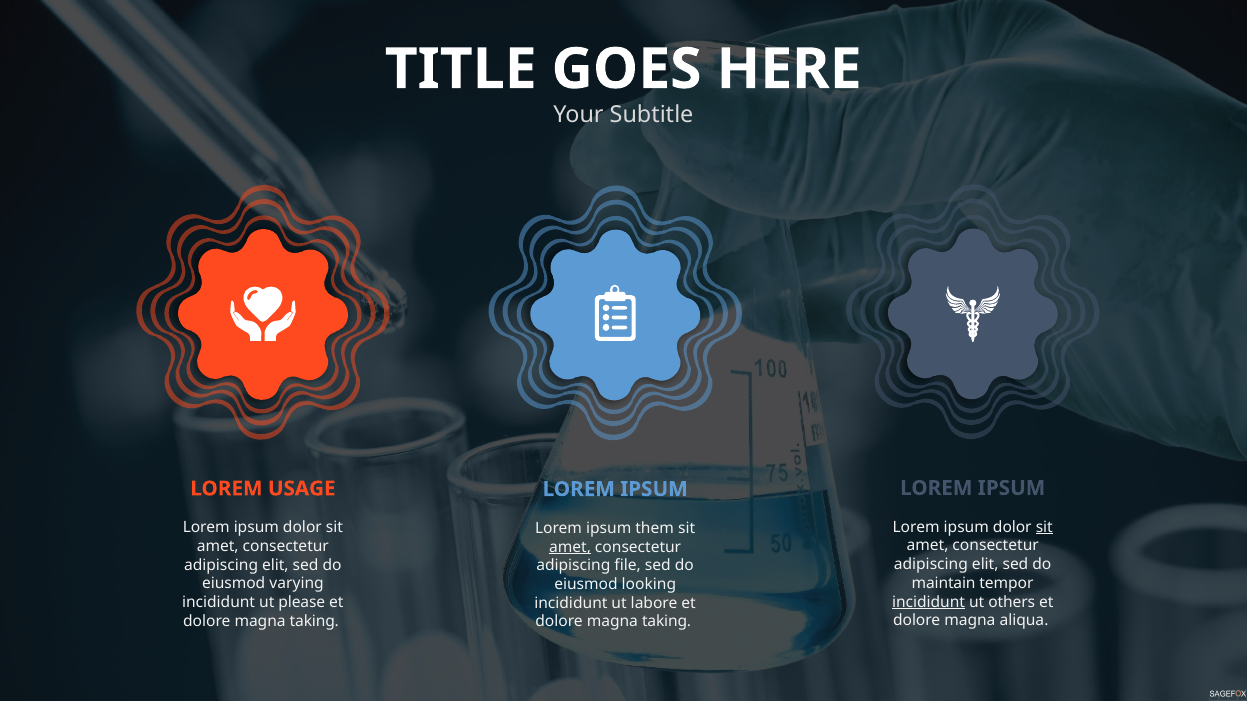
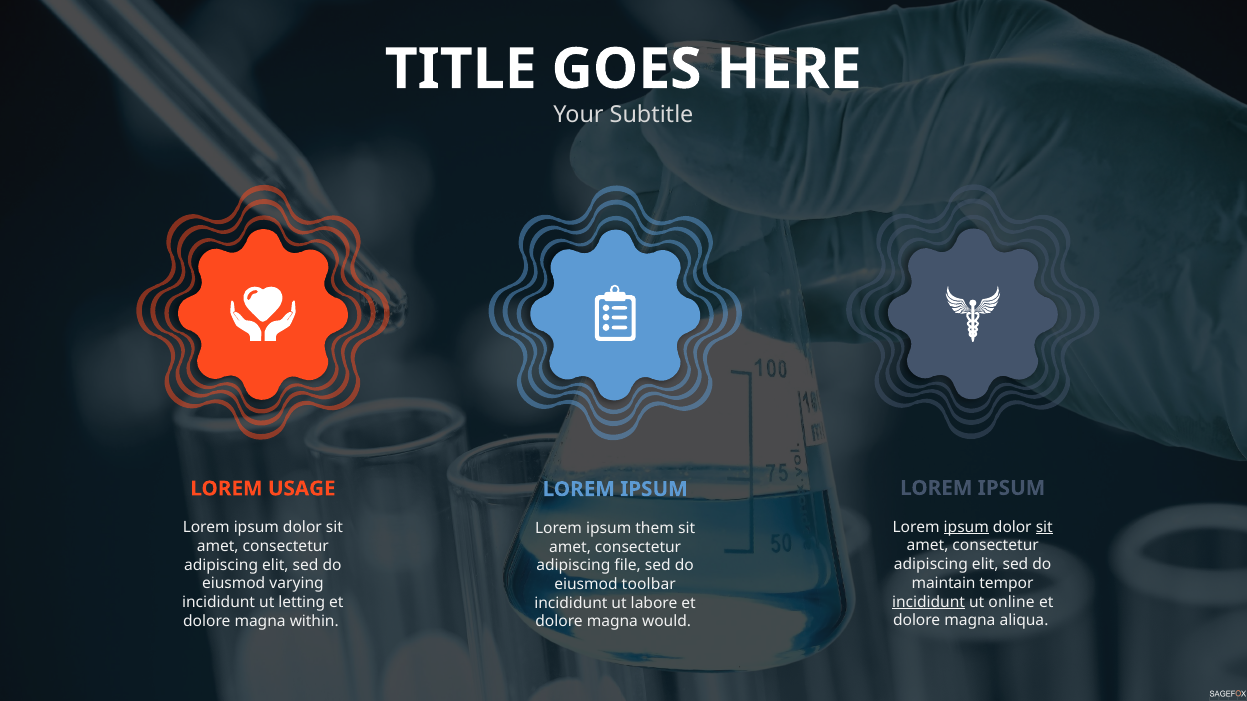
ipsum at (966, 527) underline: none -> present
amet at (570, 547) underline: present -> none
looking: looking -> toolbar
others: others -> online
please: please -> letting
taking at (314, 622): taking -> within
taking at (667, 622): taking -> would
